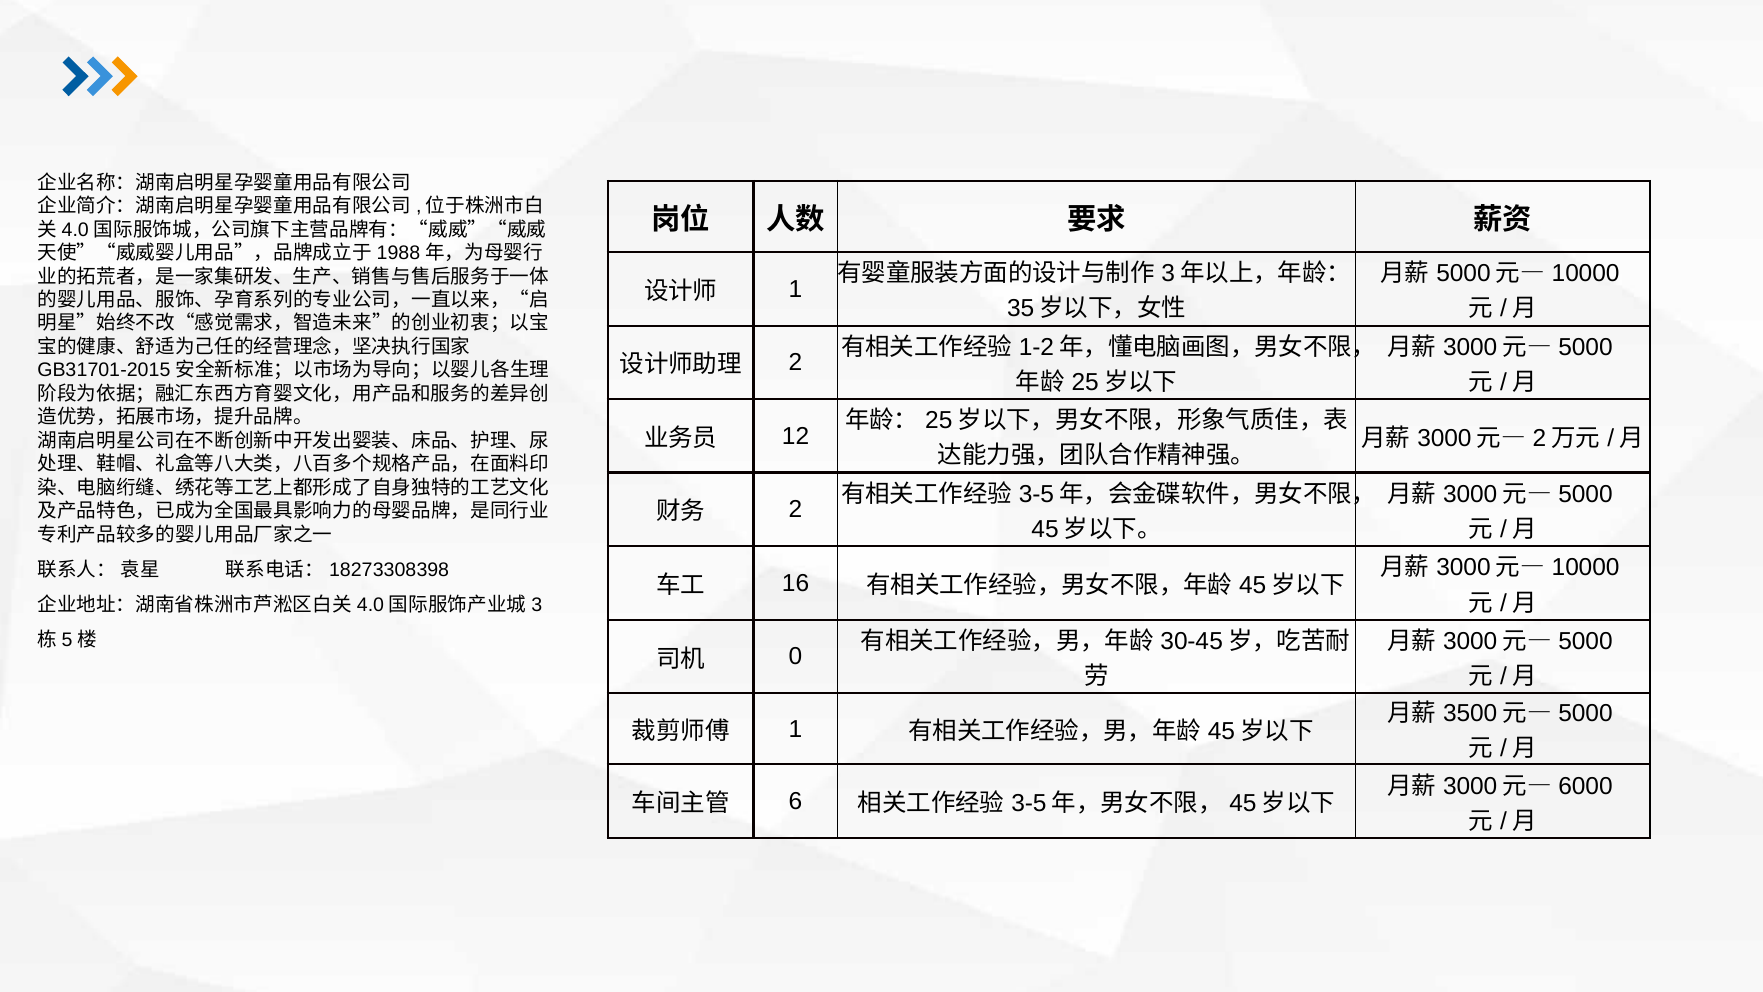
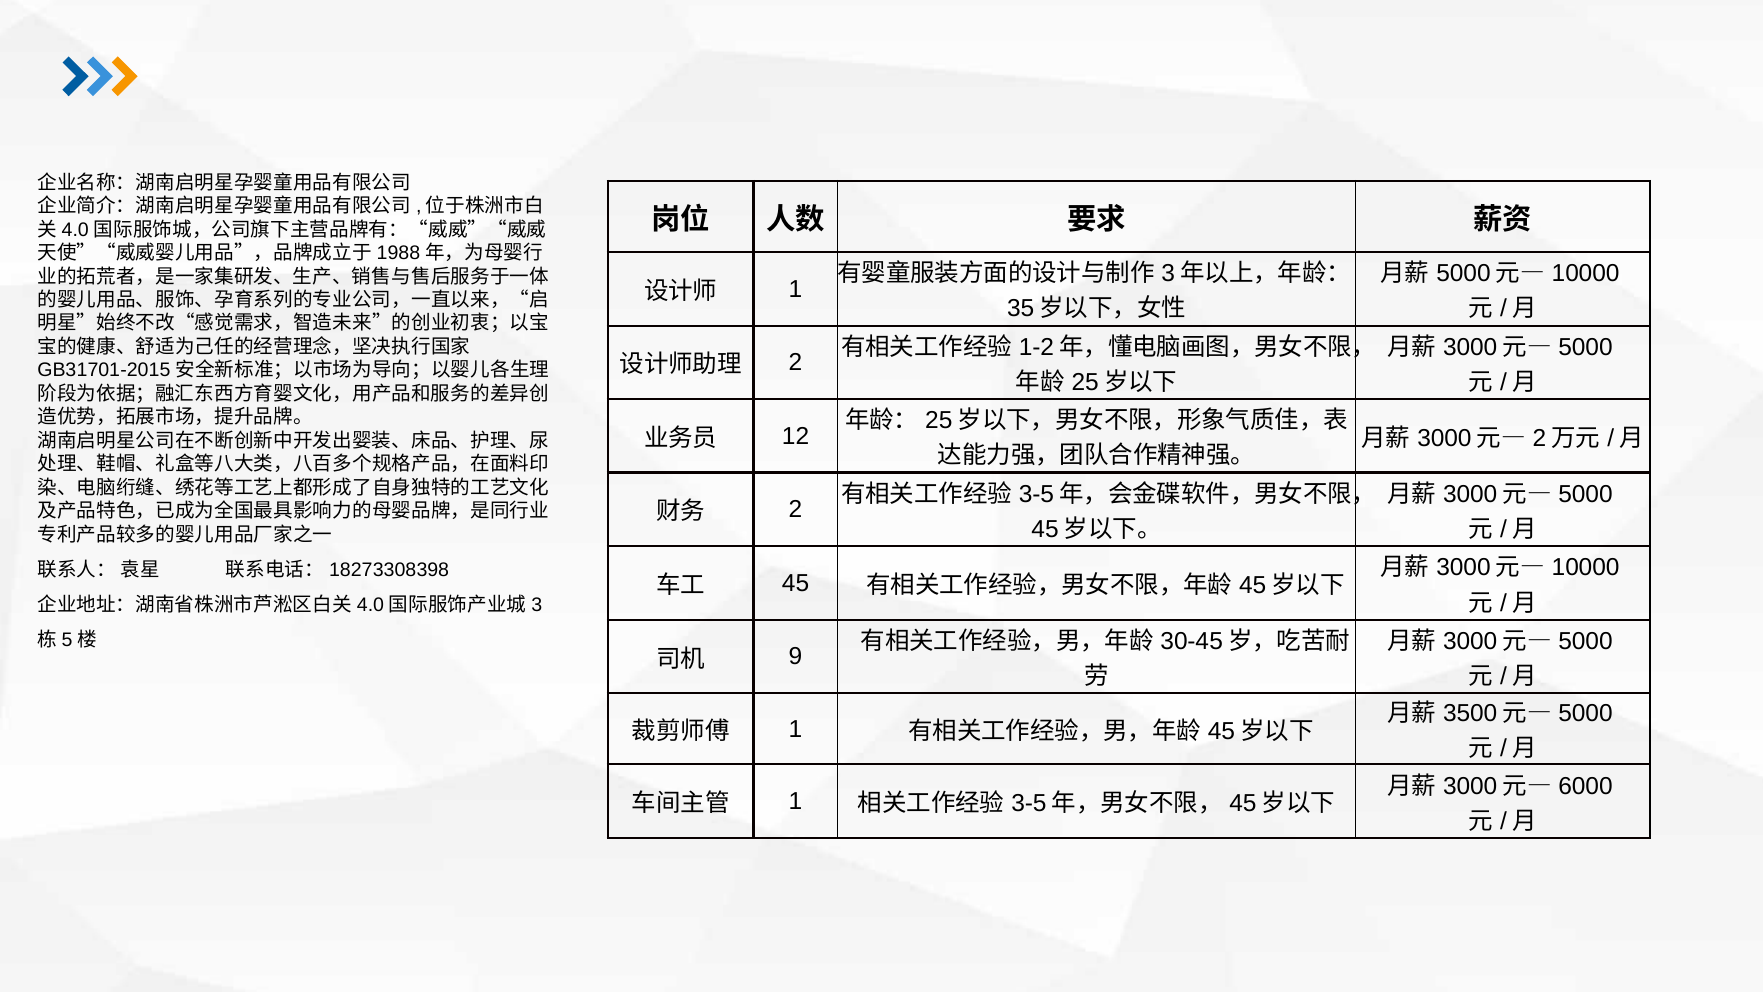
16: 16 -> 45
0: 0 -> 9
6 at (796, 801): 6 -> 1
